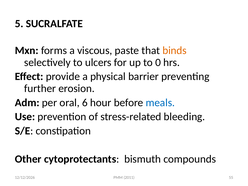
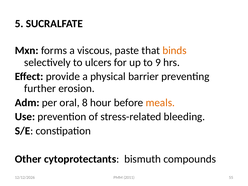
0: 0 -> 9
6: 6 -> 8
meals colour: blue -> orange
